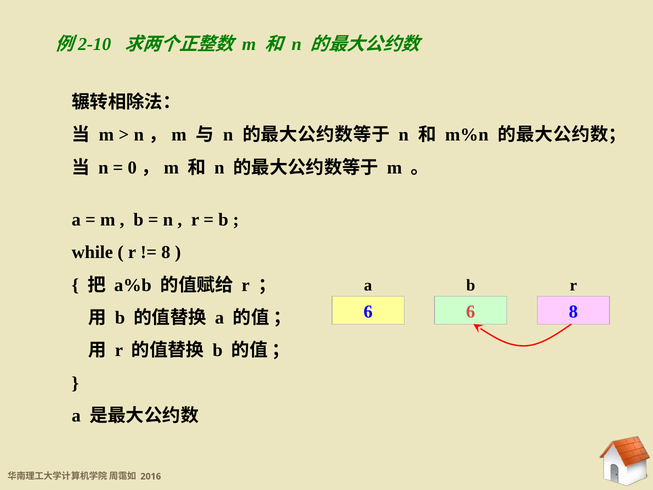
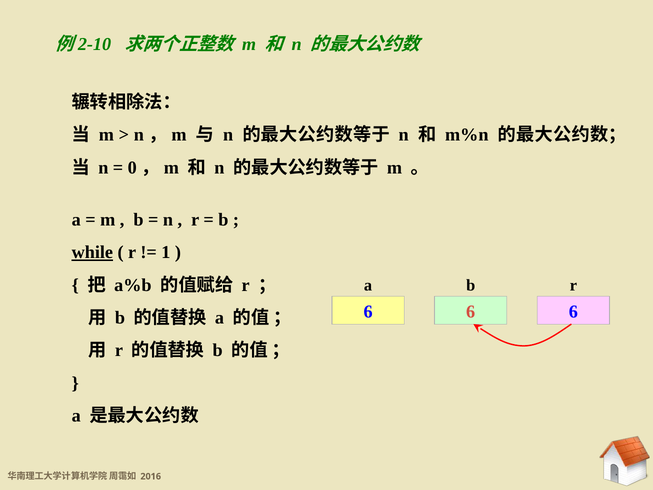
while underline: none -> present
8 at (166, 252): 8 -> 1
6 6 8: 8 -> 6
